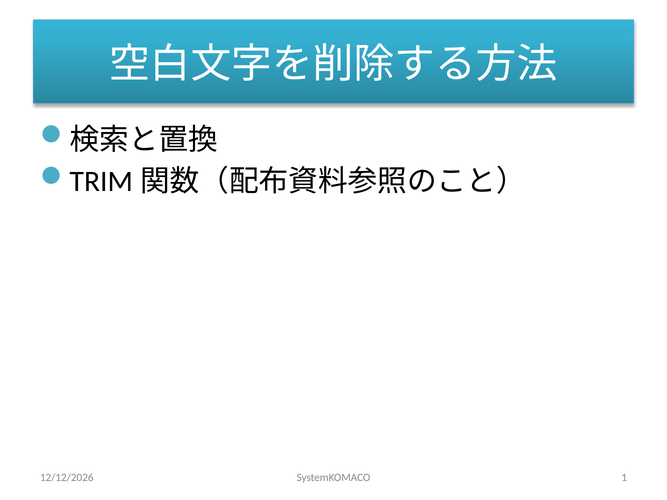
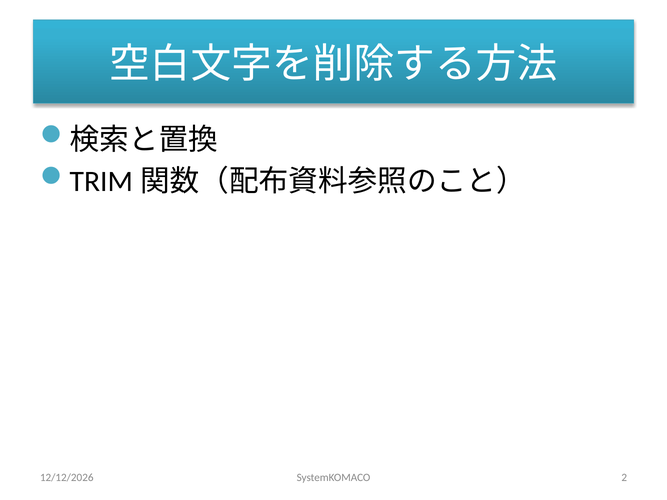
1: 1 -> 2
